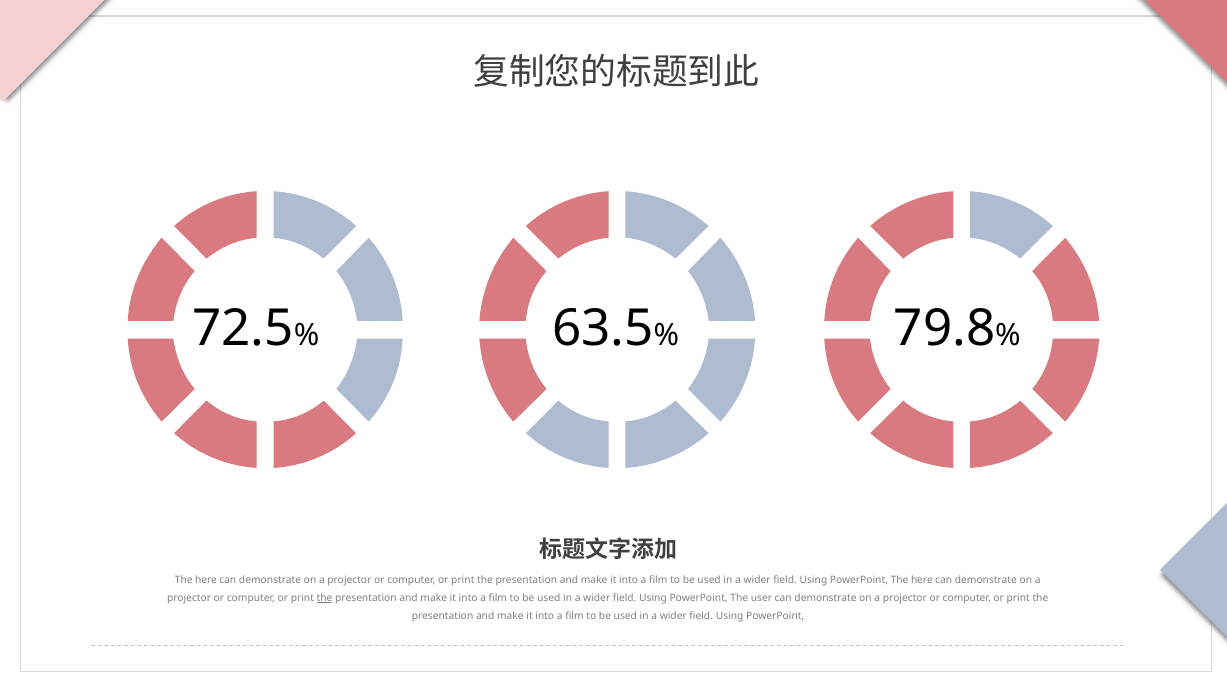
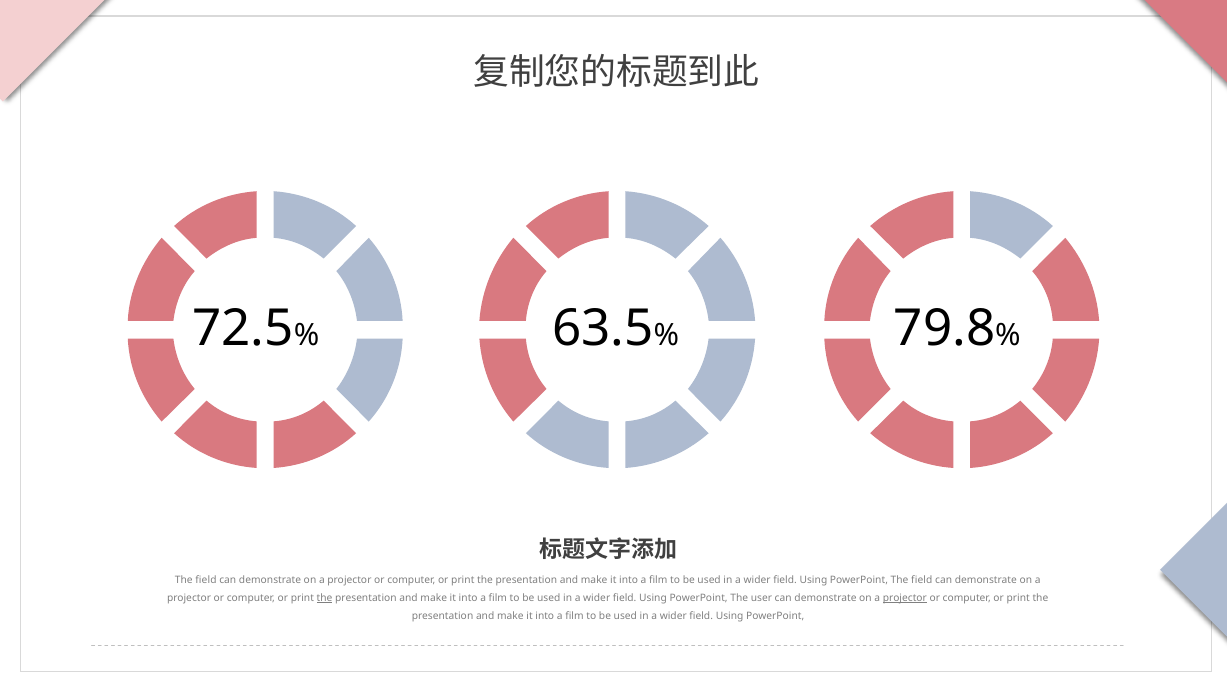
here at (206, 580): here -> field
PowerPoint The here: here -> field
projector at (905, 598) underline: none -> present
